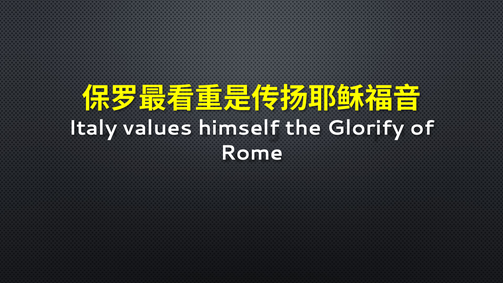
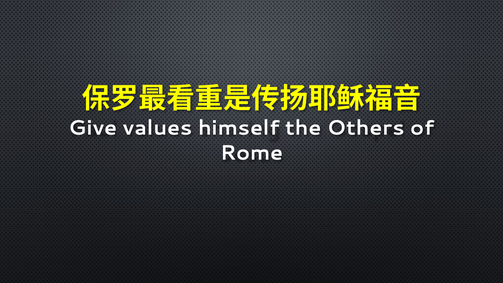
Italy: Italy -> Give
Glorify: Glorify -> Others
